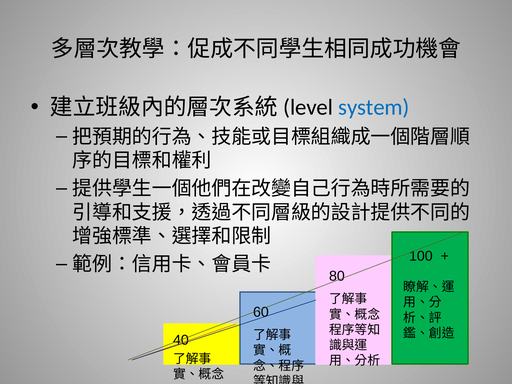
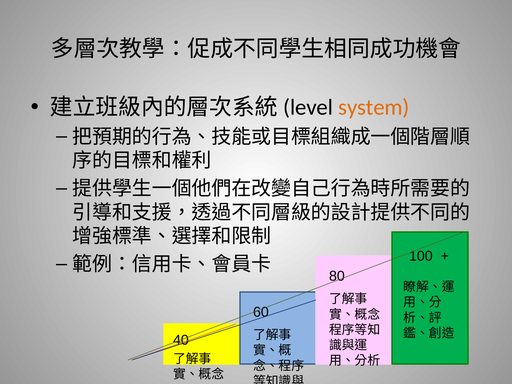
system colour: blue -> orange
